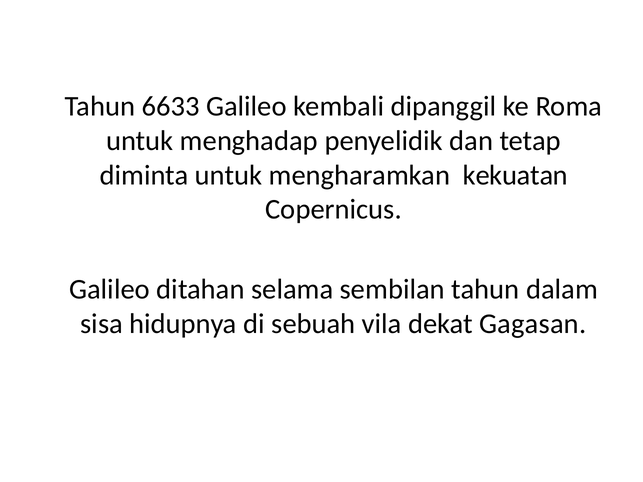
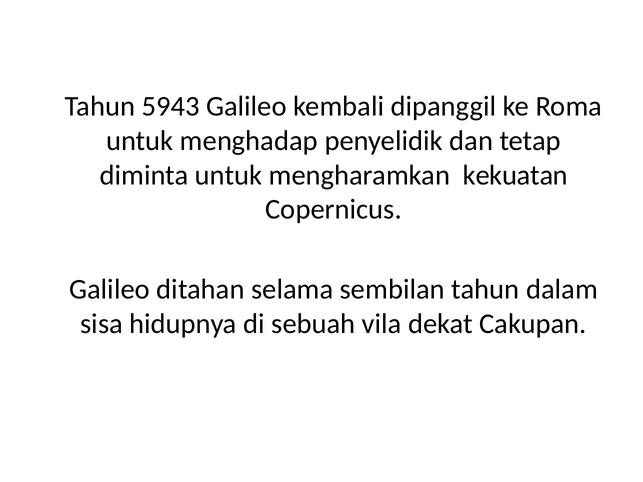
6633: 6633 -> 5943
Gagasan: Gagasan -> Cakupan
